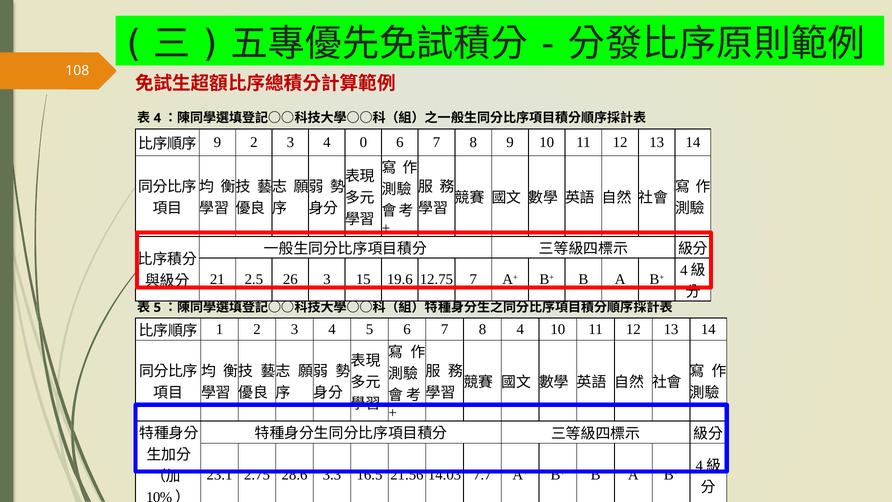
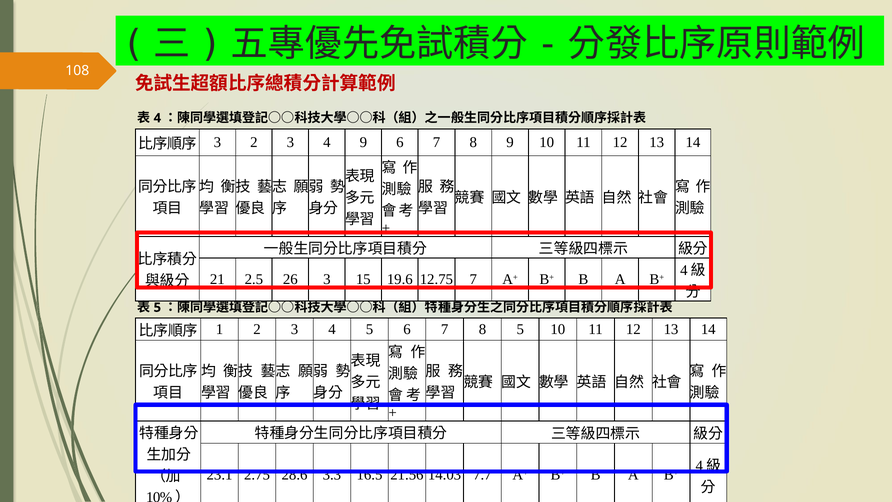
9 at (217, 142): 9 -> 3
4 0: 0 -> 9
8 4: 4 -> 5
